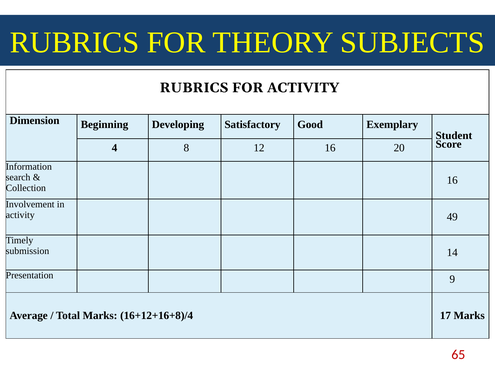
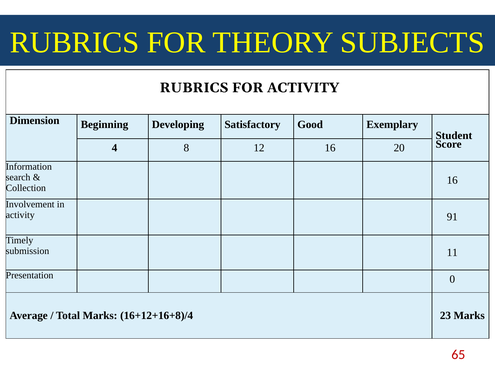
49: 49 -> 91
14: 14 -> 11
9: 9 -> 0
17: 17 -> 23
